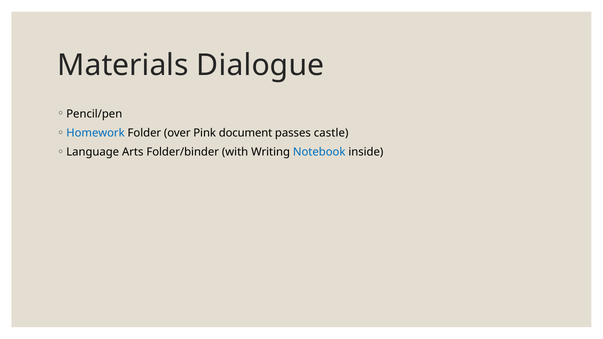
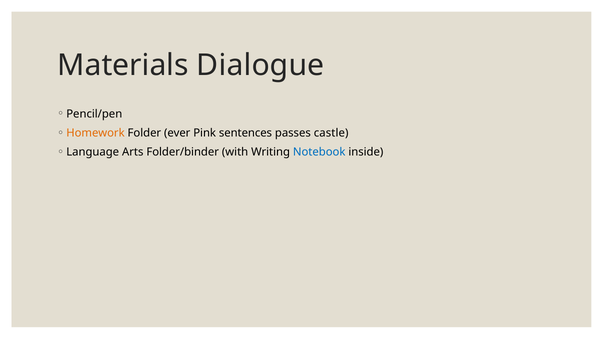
Homework colour: blue -> orange
over: over -> ever
document: document -> sentences
